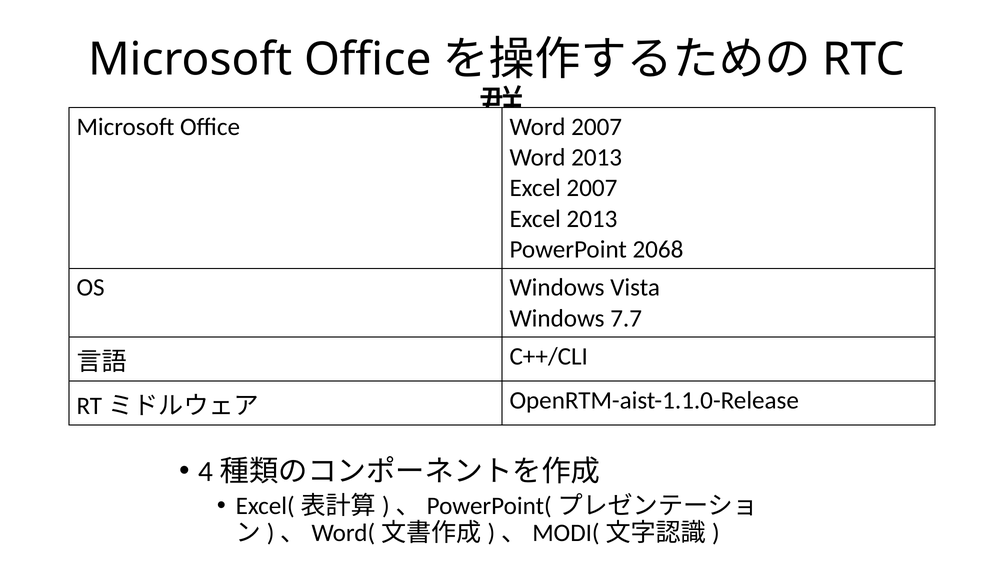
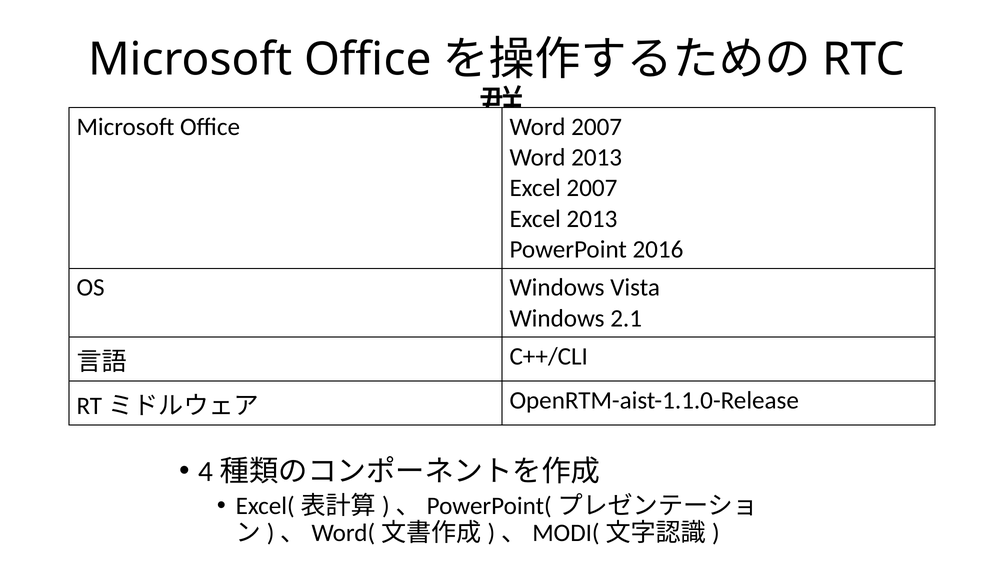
2068: 2068 -> 2016
7.7: 7.7 -> 2.1
